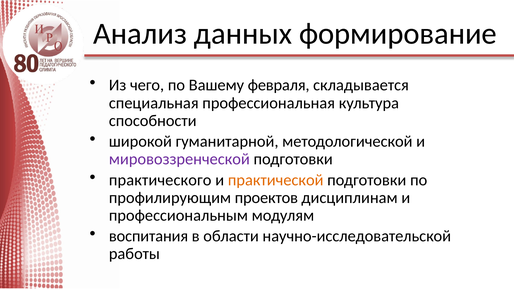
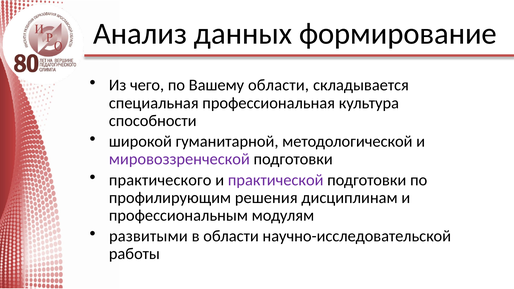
Вашему февраля: февраля -> области
практической colour: orange -> purple
проектов: проектов -> решения
воспитания: воспитания -> развитыми
